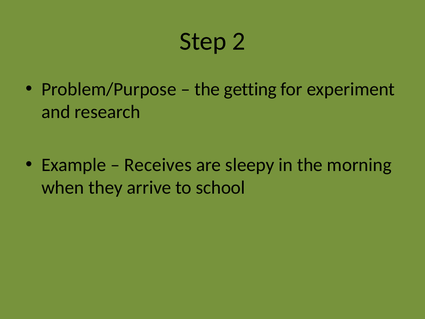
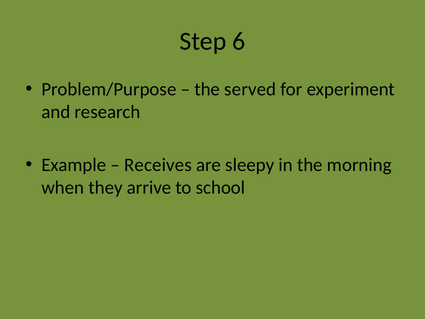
2: 2 -> 6
getting: getting -> served
